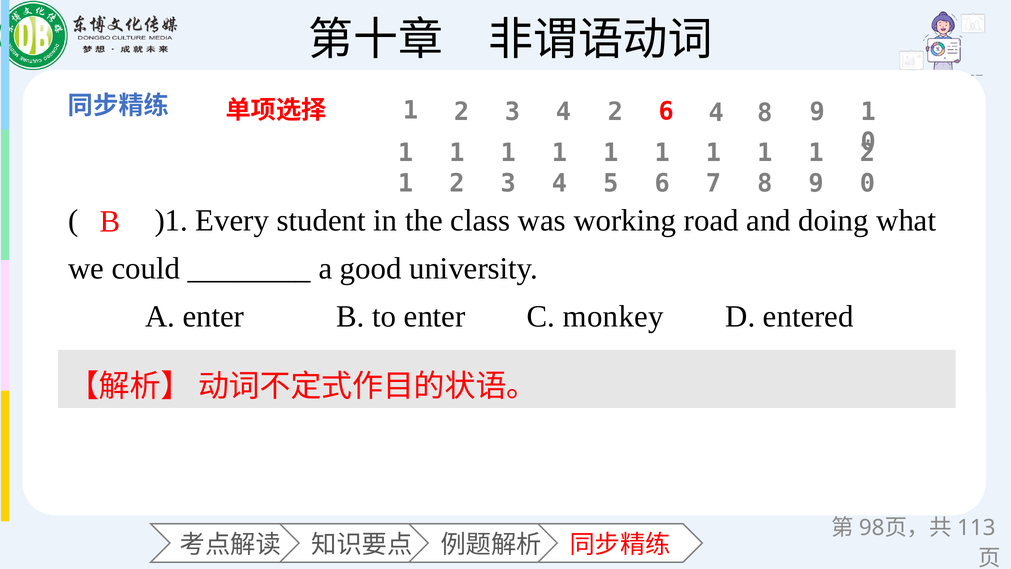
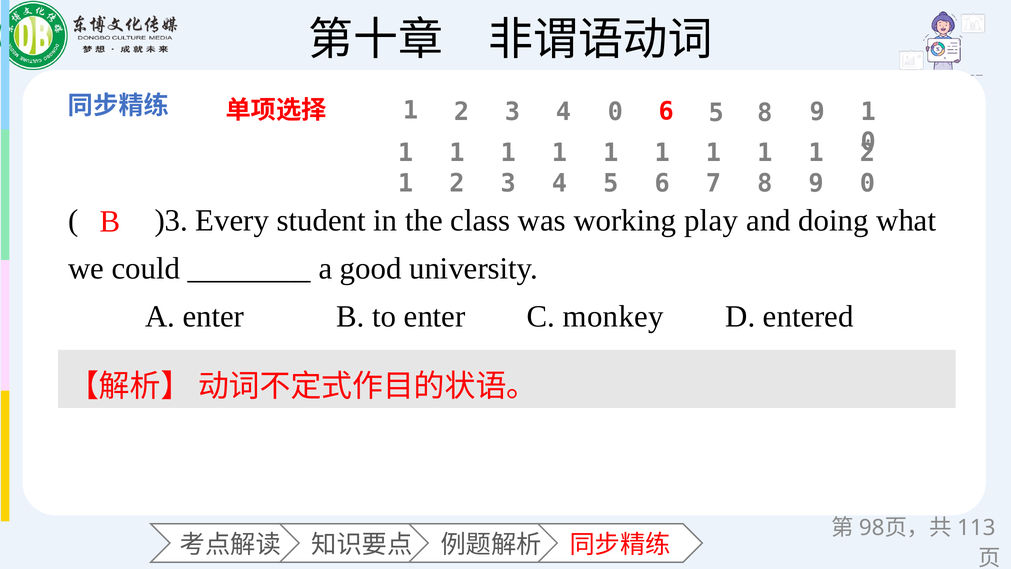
4 2: 2 -> 0
6 4: 4 -> 5
)1: )1 -> )3
road: road -> play
